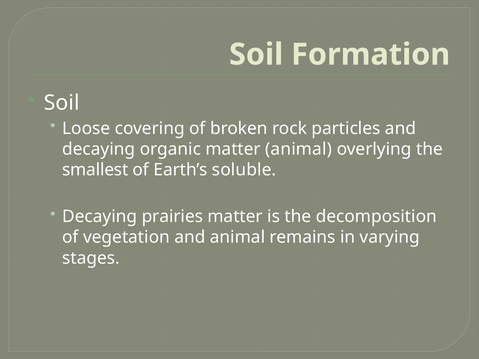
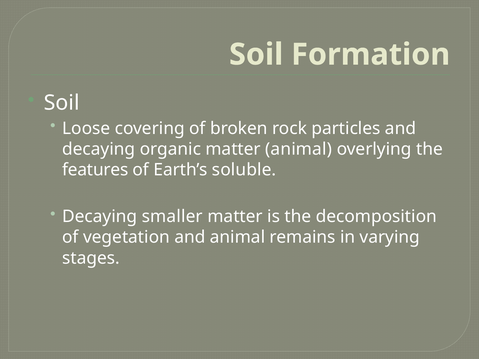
smallest: smallest -> features
prairies: prairies -> smaller
